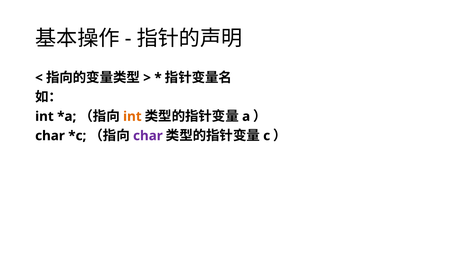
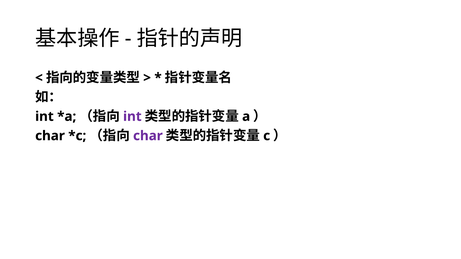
int at (132, 117) colour: orange -> purple
